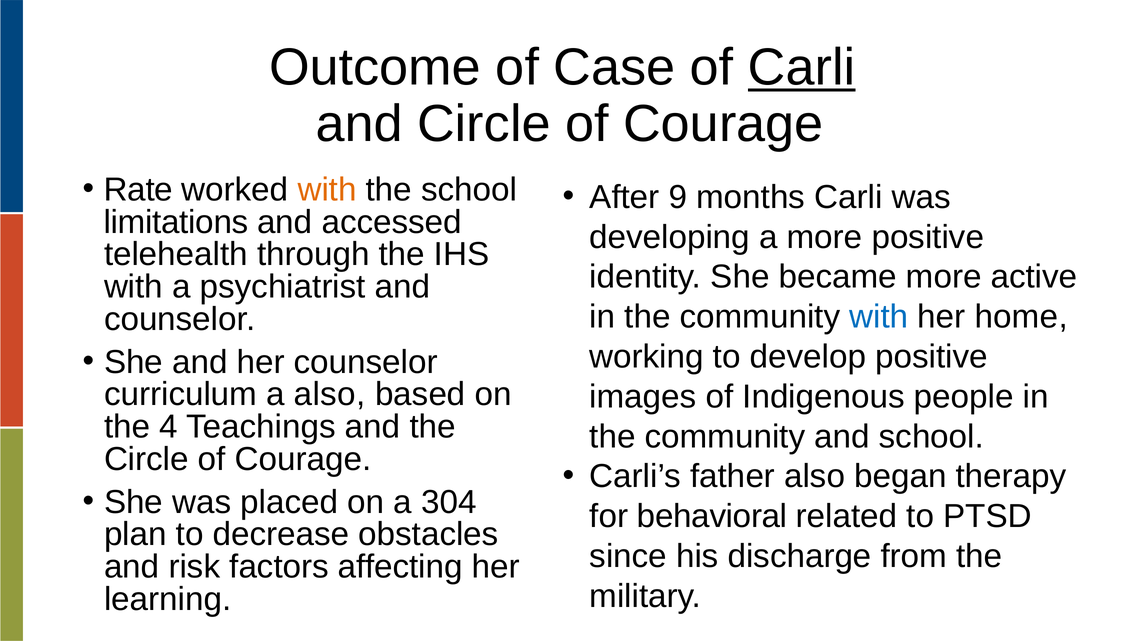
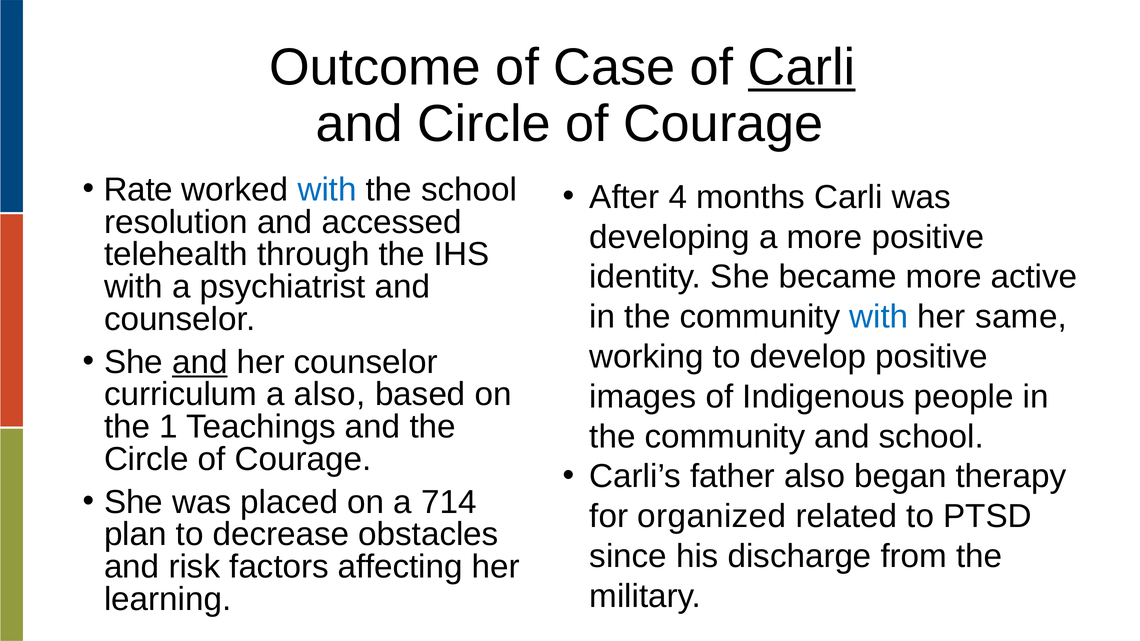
with at (327, 190) colour: orange -> blue
9: 9 -> 4
limitations: limitations -> resolution
home: home -> same
and at (200, 362) underline: none -> present
4: 4 -> 1
304: 304 -> 714
behavioral: behavioral -> organized
